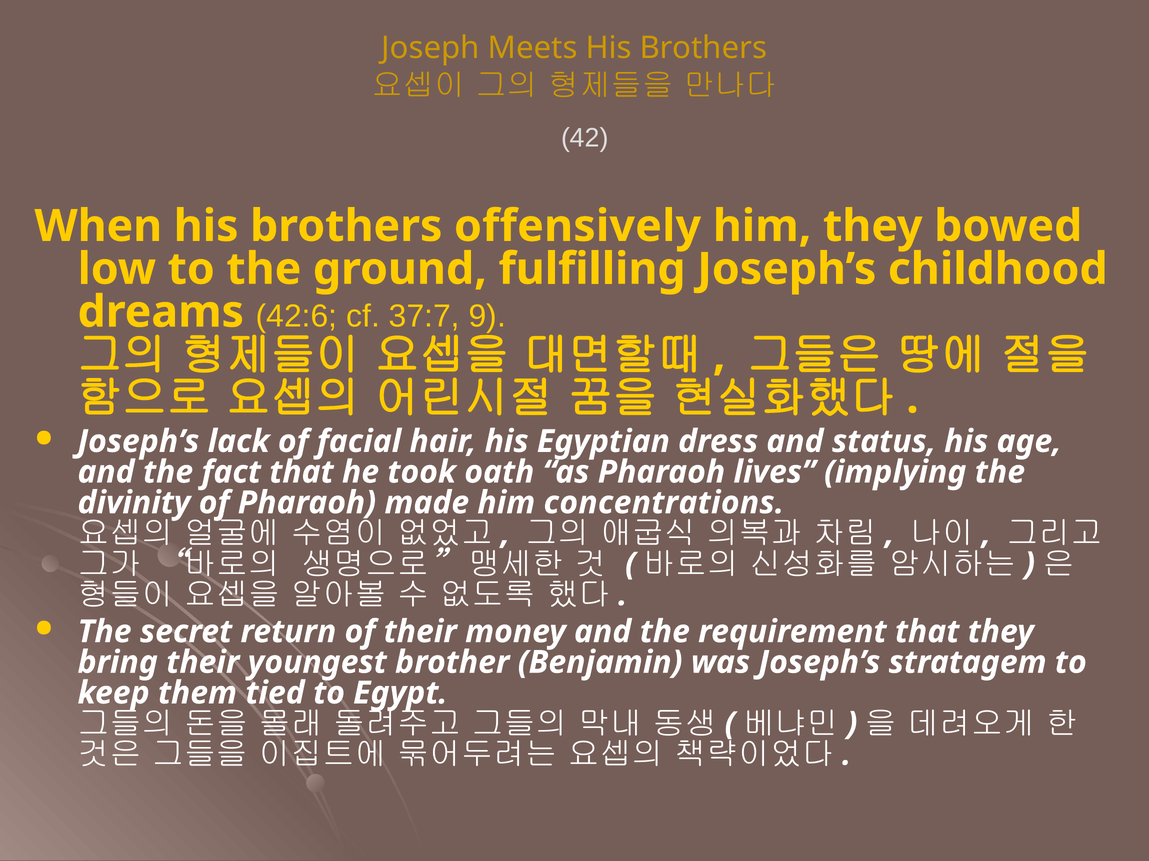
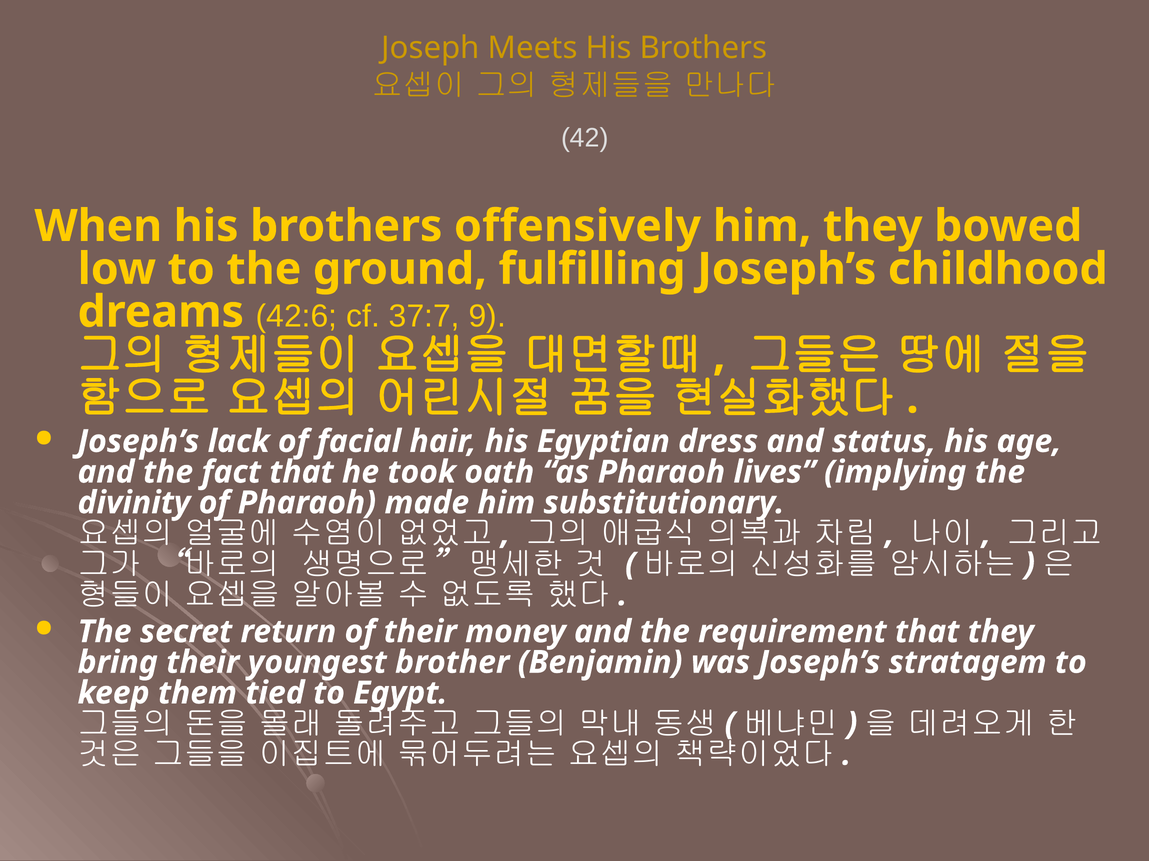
concentrations: concentrations -> substitutionary
